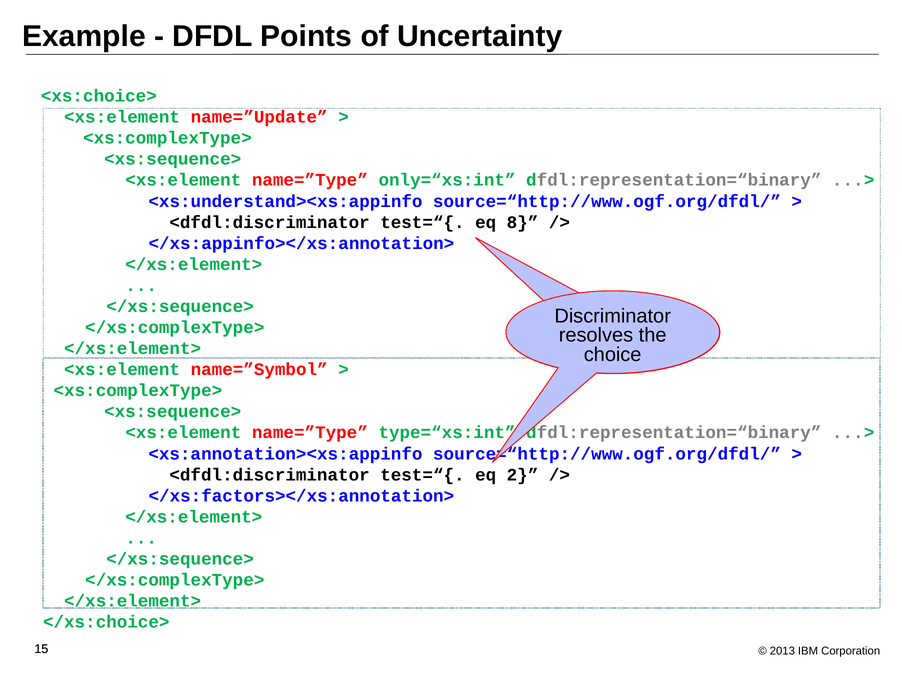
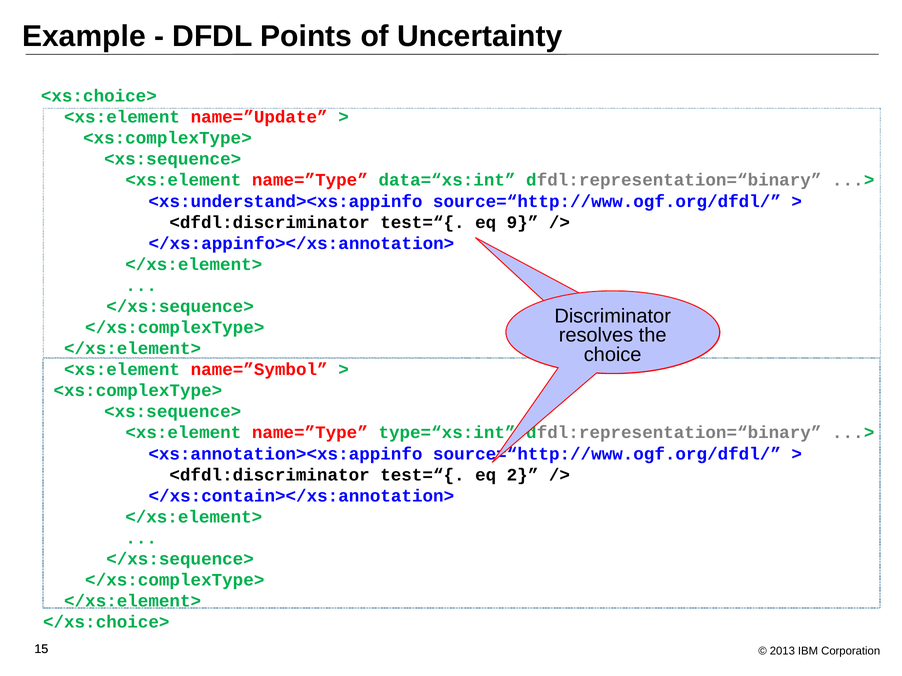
only=“xs:int: only=“xs:int -> data=“xs:int
8: 8 -> 9
</xs:factors></xs:annotation>: </xs:factors></xs:annotation> -> </xs:contain></xs:annotation>
